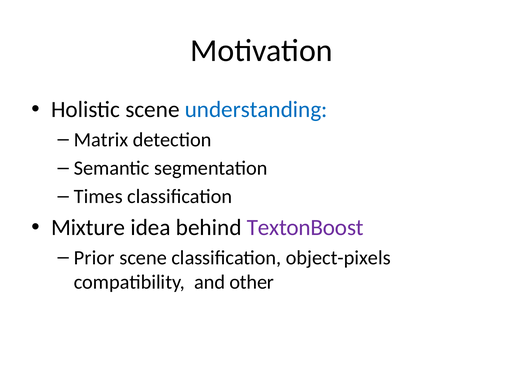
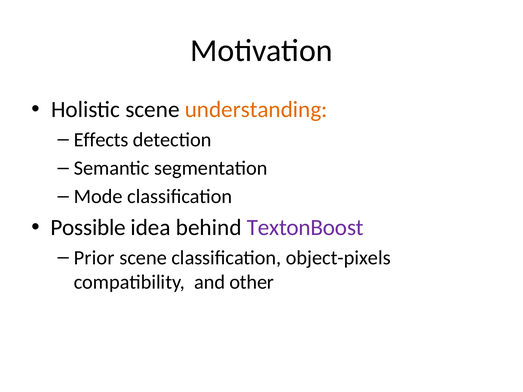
understanding colour: blue -> orange
Matrix: Matrix -> Effects
Times: Times -> Mode
Mixture: Mixture -> Possible
